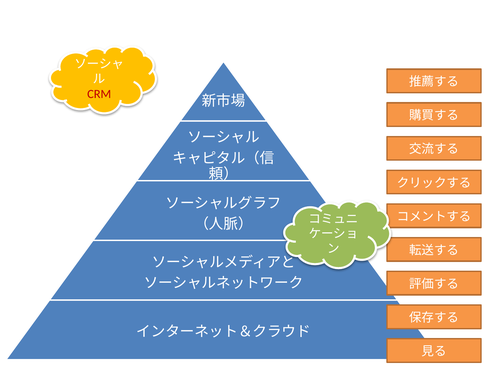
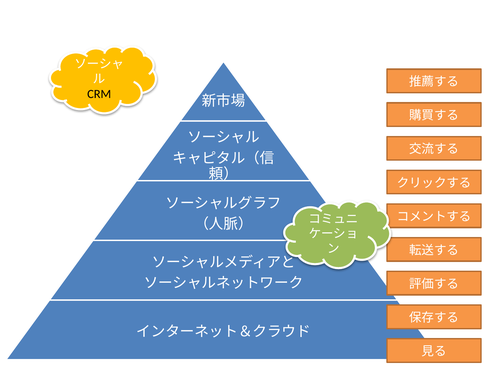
CRM colour: red -> black
